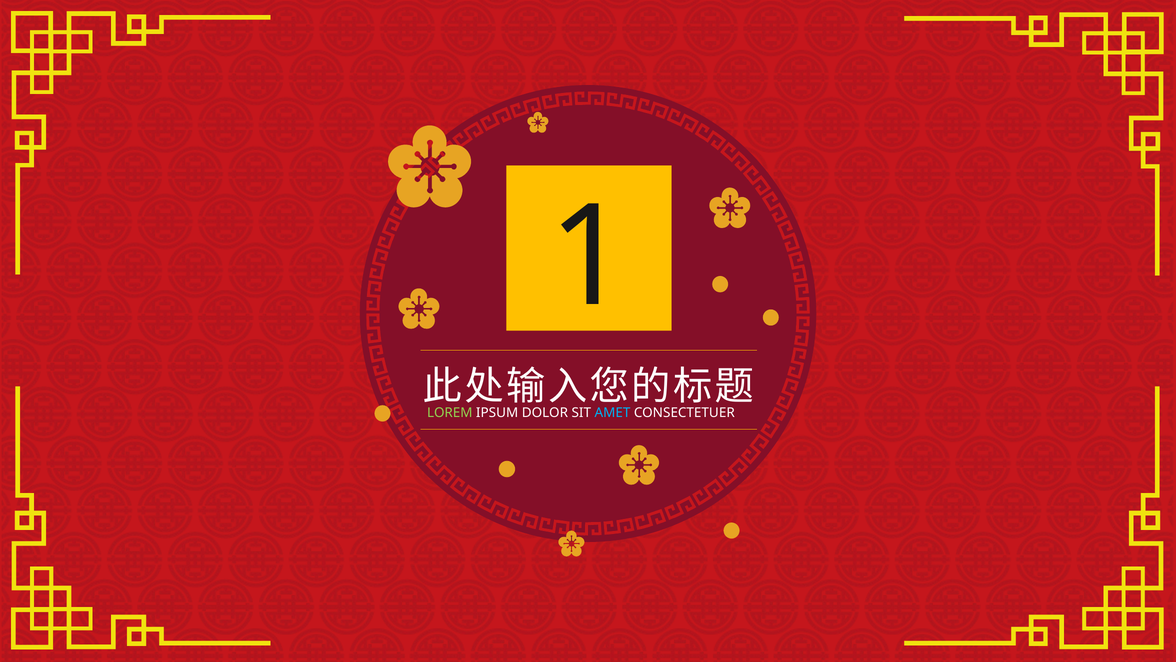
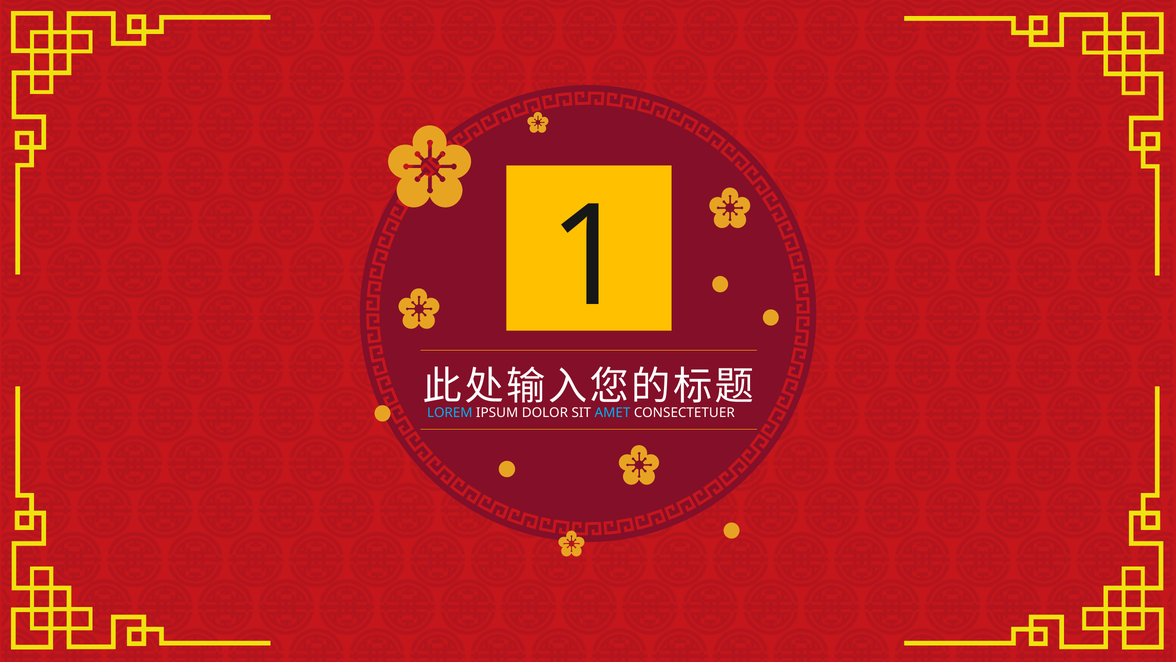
LOREM colour: light green -> light blue
